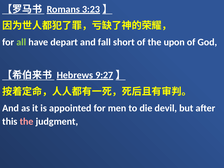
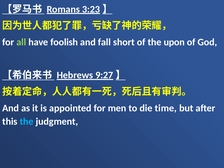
depart: depart -> foolish
devil: devil -> time
the at (27, 122) colour: pink -> light blue
